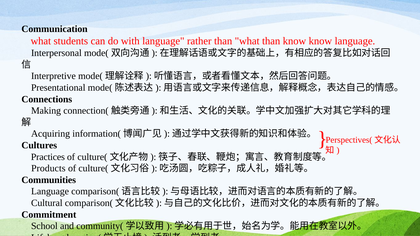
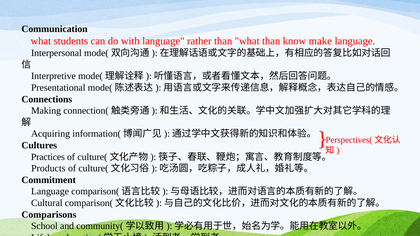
know know: know -> make
Communities: Communities -> Commitment
Commitment: Commitment -> Comparisons
